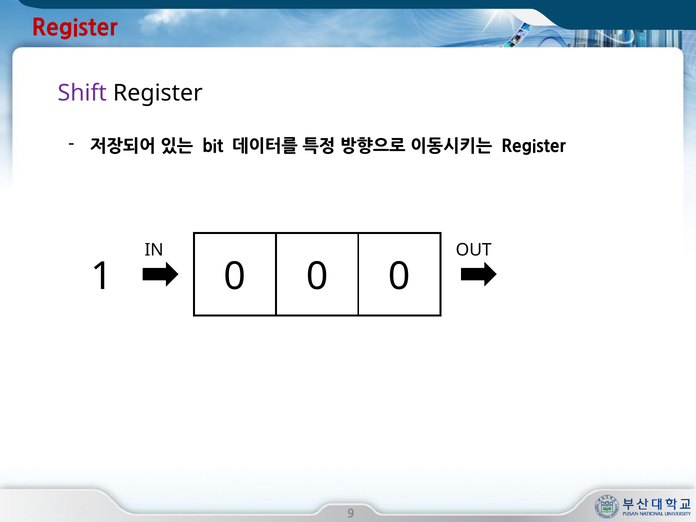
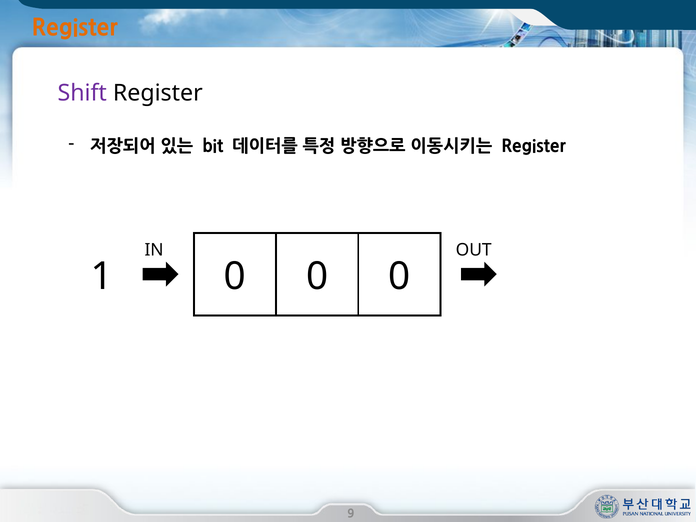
Register at (75, 28) colour: red -> orange
